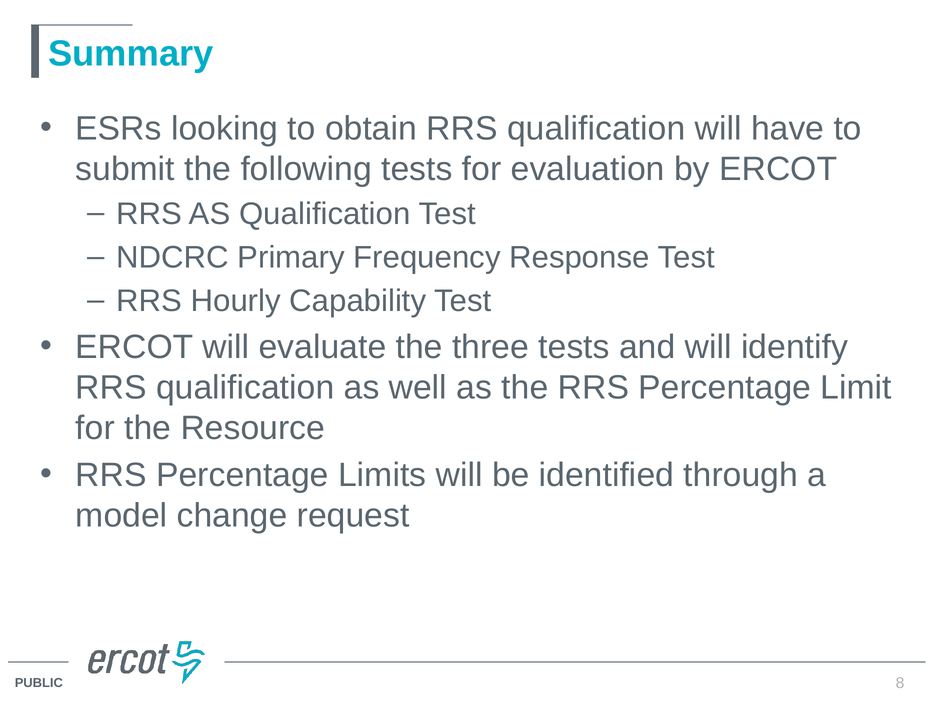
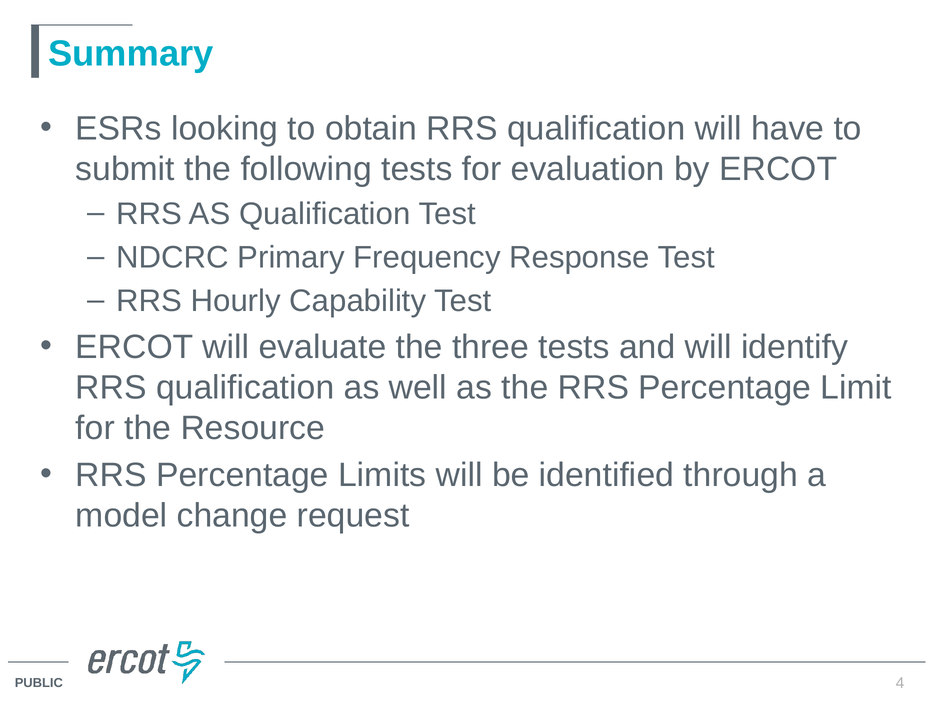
8: 8 -> 4
